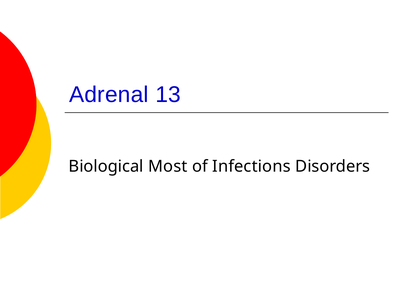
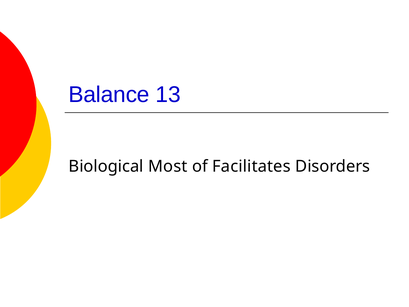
Adrenal: Adrenal -> Balance
Infections: Infections -> Facilitates
